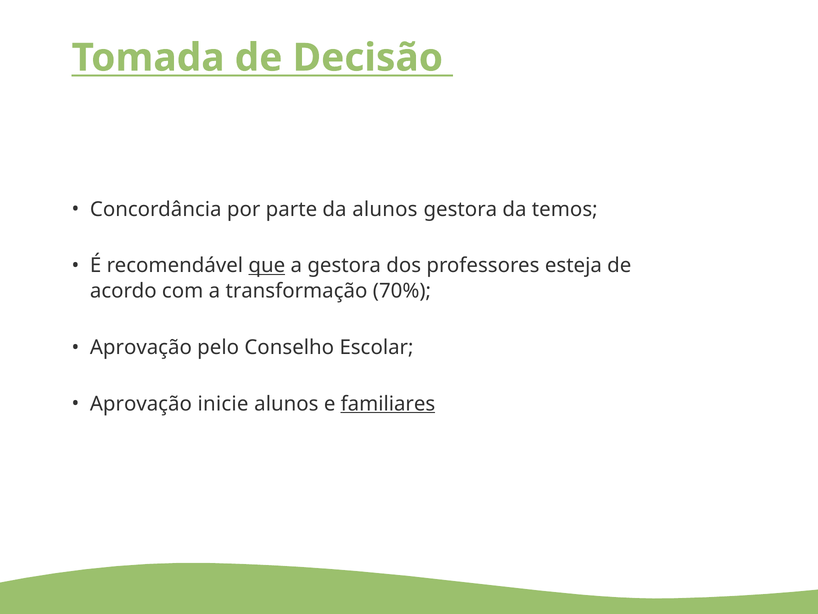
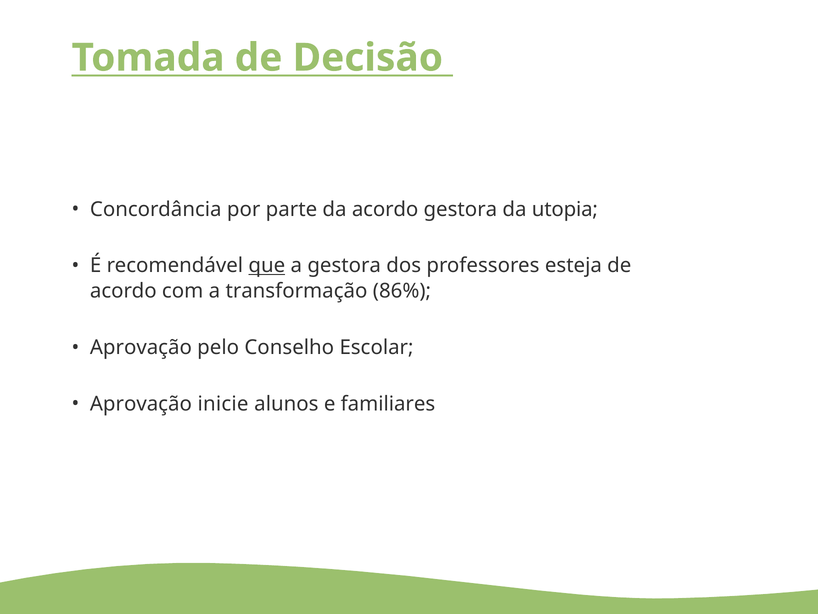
da alunos: alunos -> acordo
temos: temos -> utopia
70%: 70% -> 86%
familiares underline: present -> none
